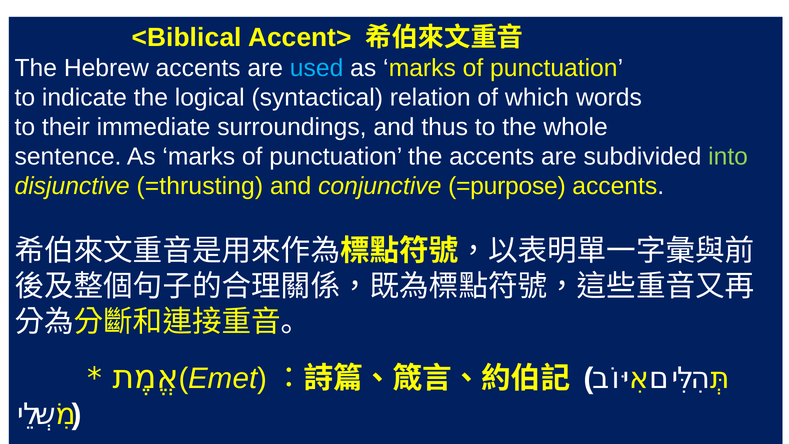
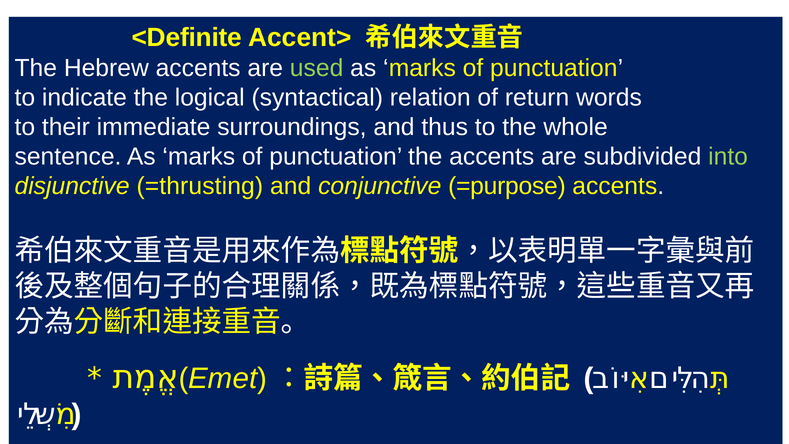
<Biblical: <Biblical -> <Definite
used colour: light blue -> light green
which: which -> return
